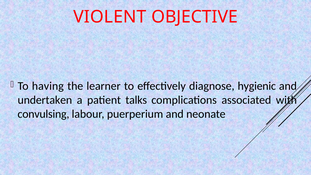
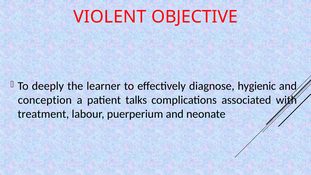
having: having -> deeply
undertaken: undertaken -> conception
convulsing: convulsing -> treatment
